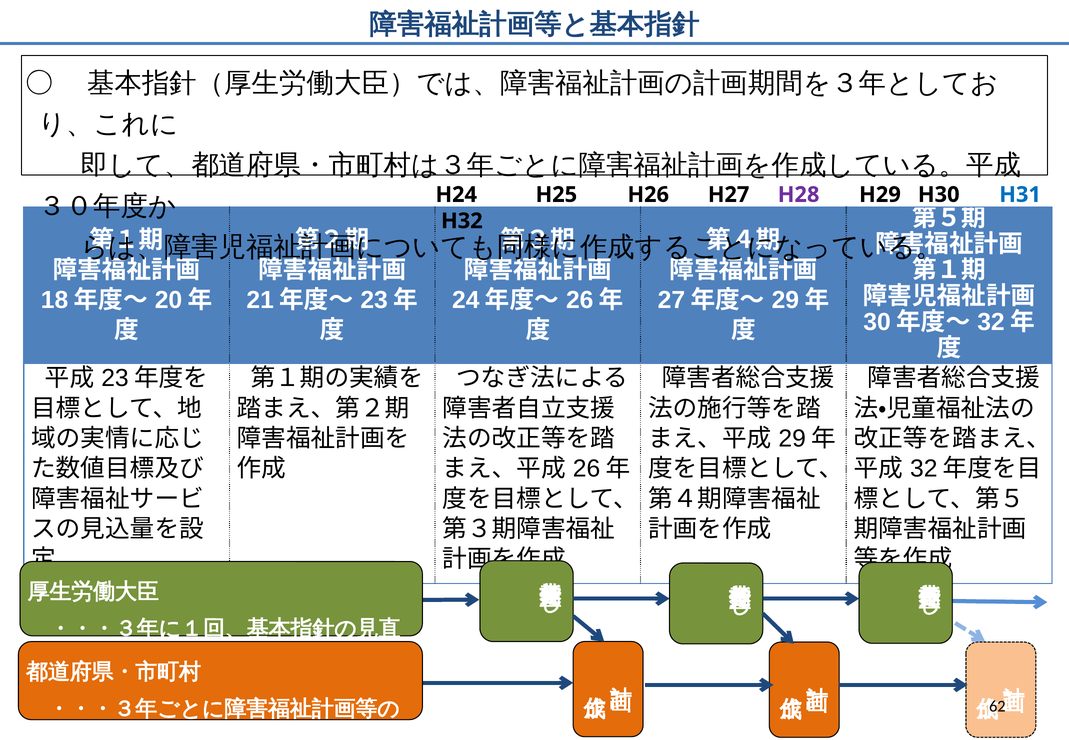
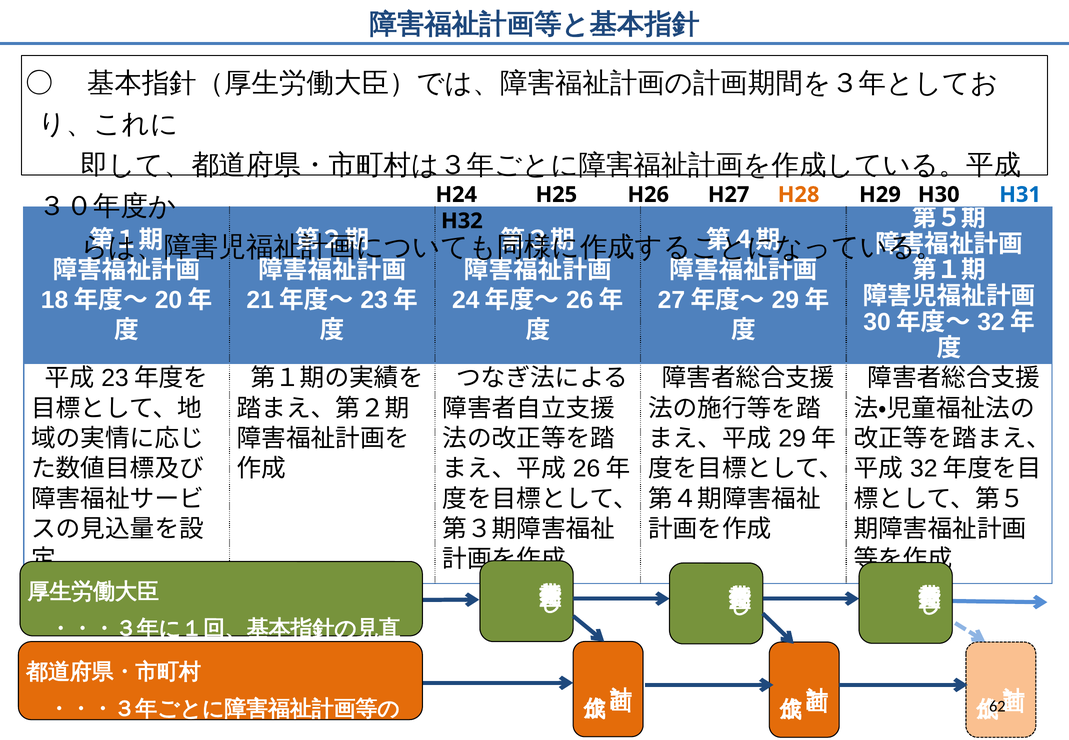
H28 colour: purple -> orange
